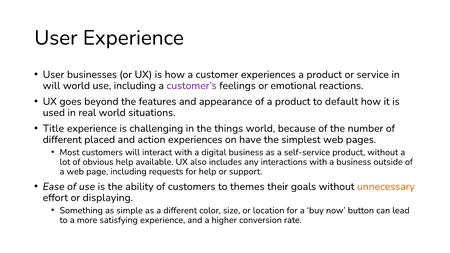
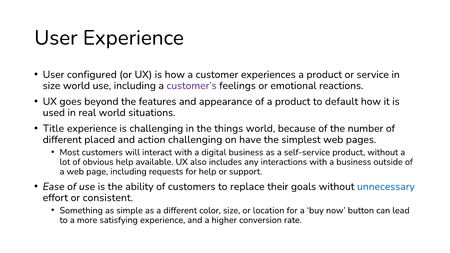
businesses: businesses -> configured
will at (51, 86): will -> size
action experiences: experiences -> challenging
themes: themes -> replace
unnecessary colour: orange -> blue
displaying: displaying -> consistent
